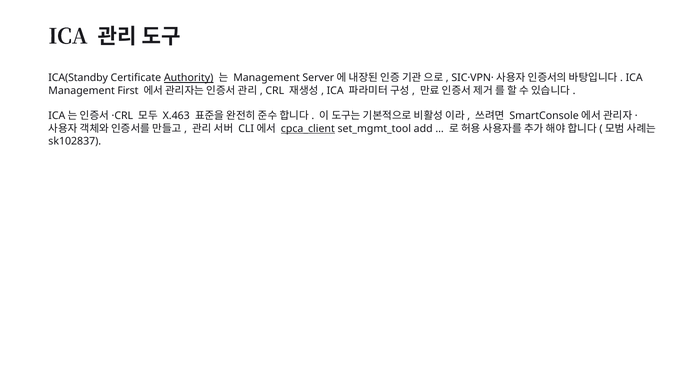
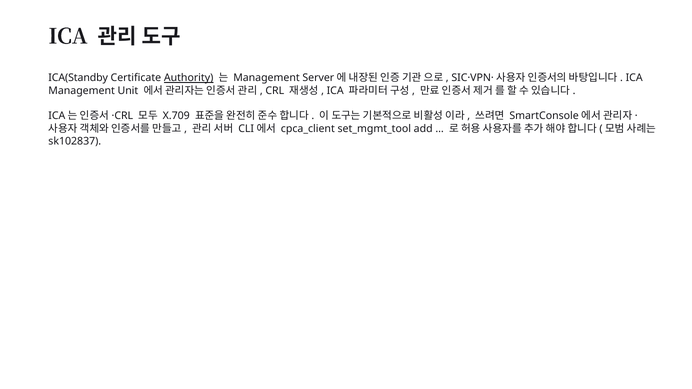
First: First -> Unit
X.463: X.463 -> X.709
cpca_client underline: present -> none
